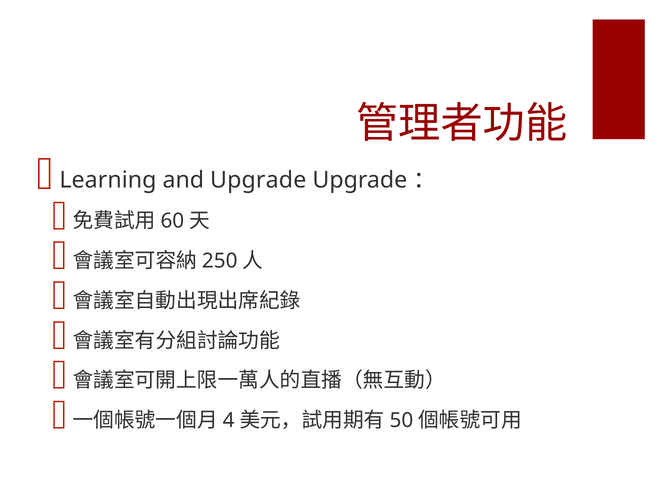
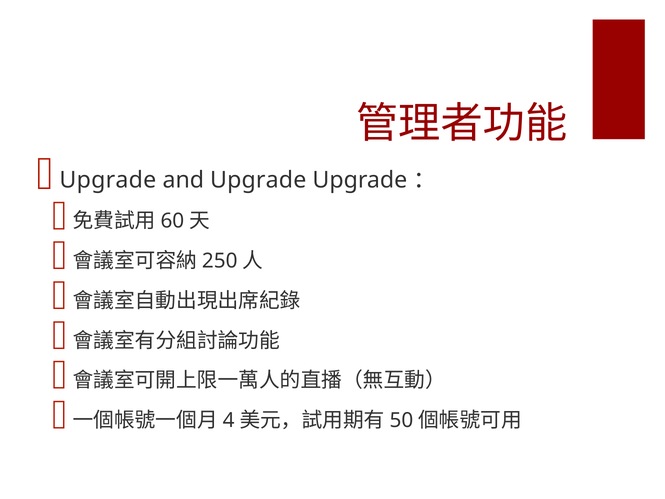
Learning at (108, 180): Learning -> Upgrade
